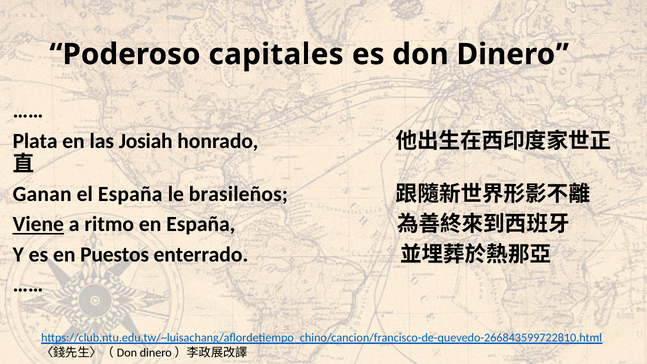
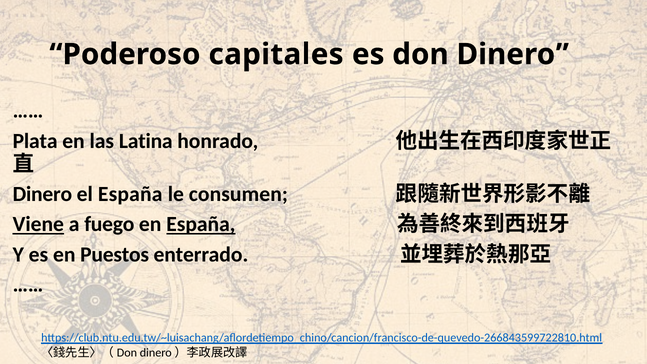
Josiah: Josiah -> Latina
Ganan at (42, 194): Ganan -> Dinero
brasileños: brasileños -> consumen
ritmo: ritmo -> fuego
España at (201, 224) underline: none -> present
